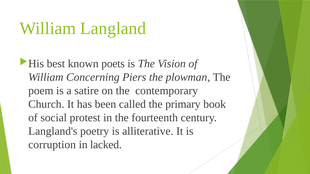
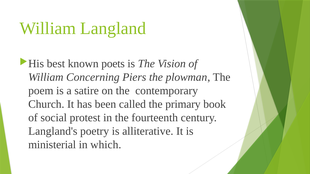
corruption: corruption -> ministerial
lacked: lacked -> which
